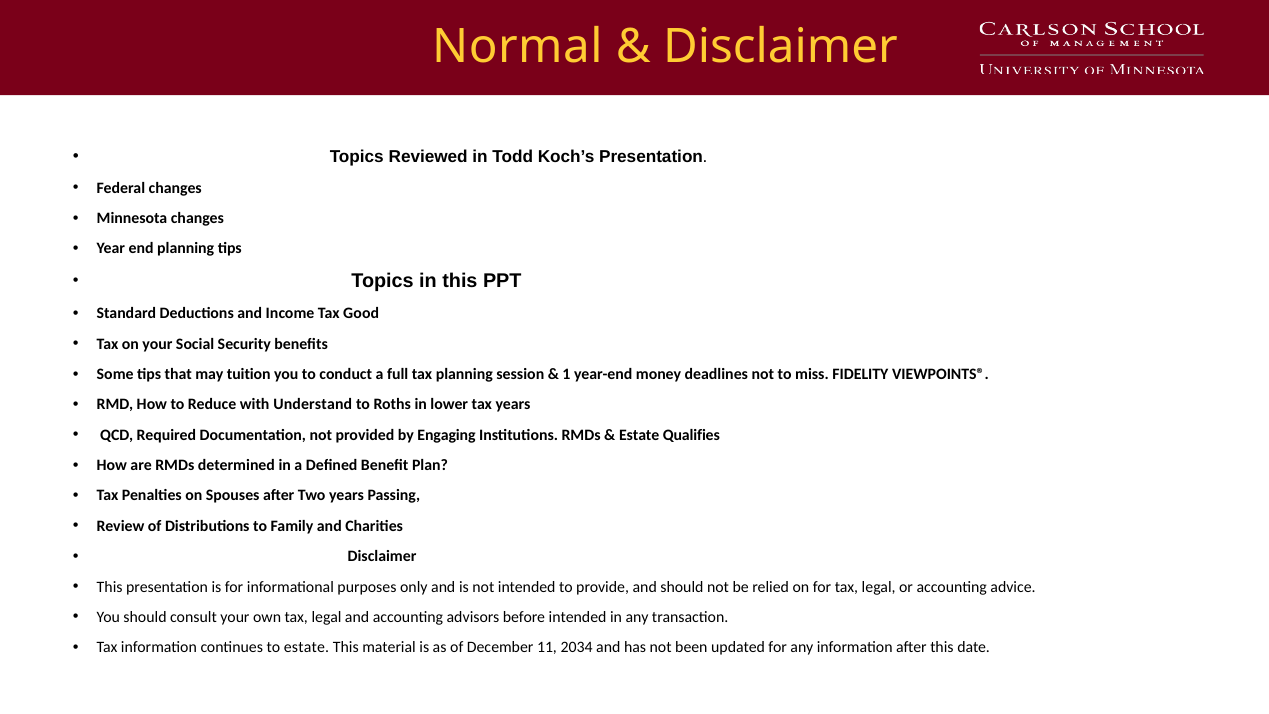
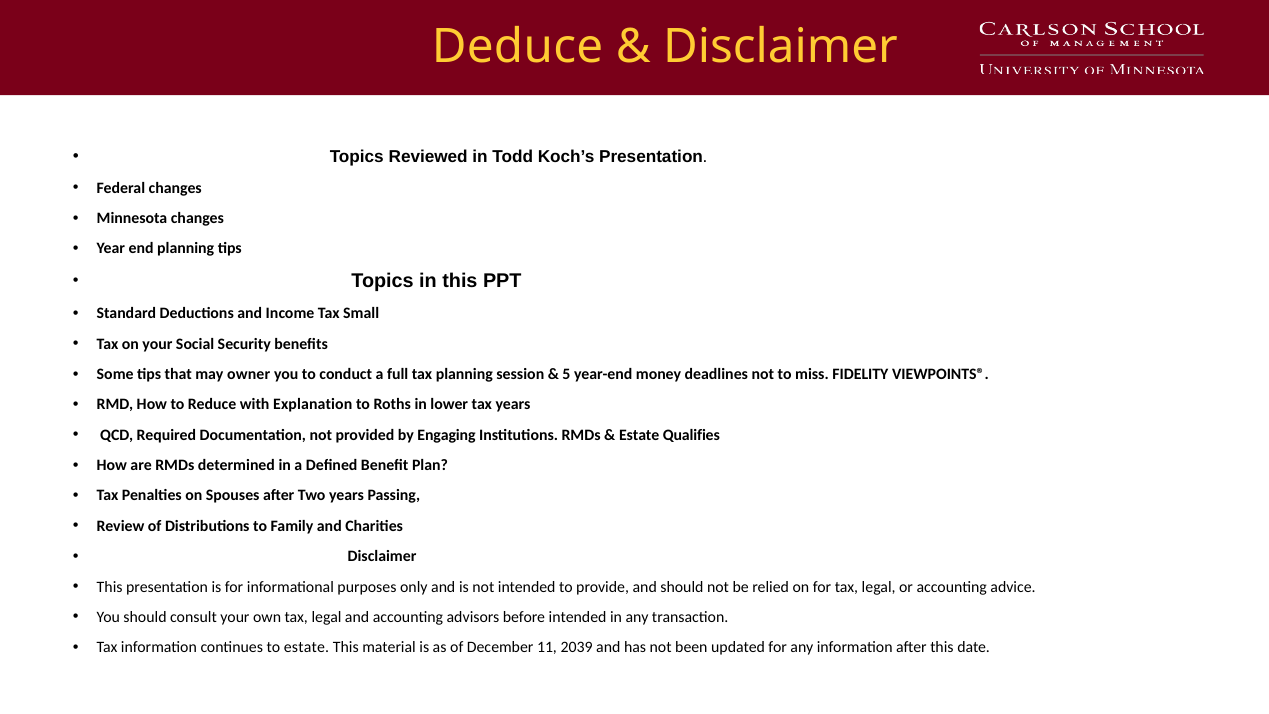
Normal: Normal -> Deduce
Good: Good -> Small
tuition: tuition -> owner
1: 1 -> 5
Understand: Understand -> Explanation
2034: 2034 -> 2039
